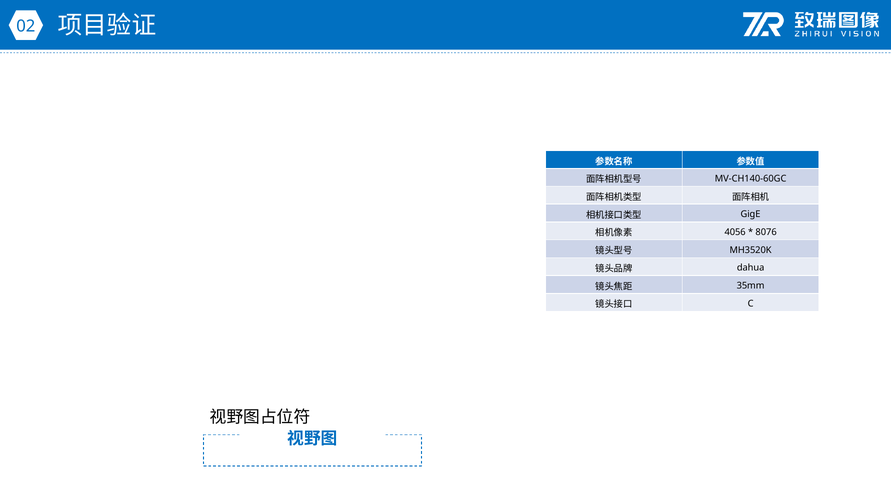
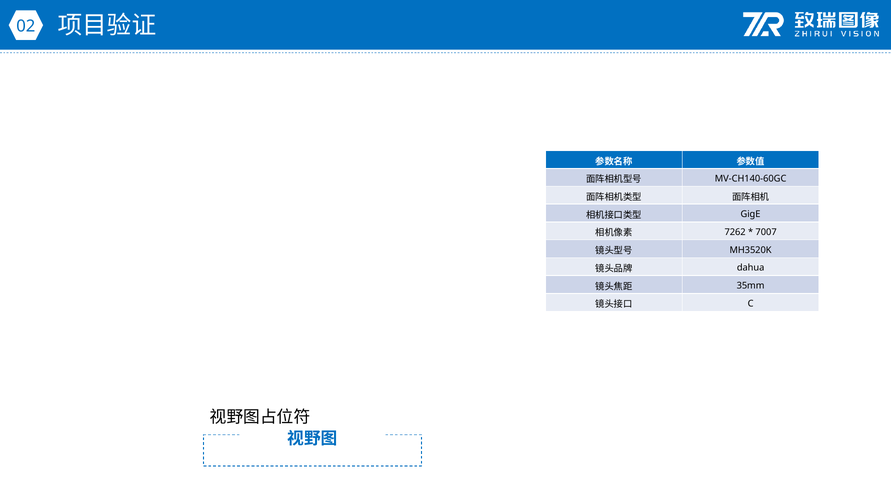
4056: 4056 -> 7262
8076: 8076 -> 7007
